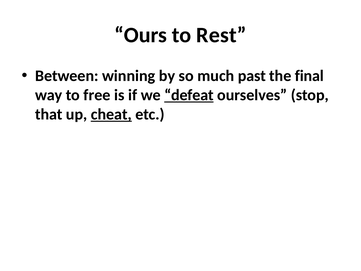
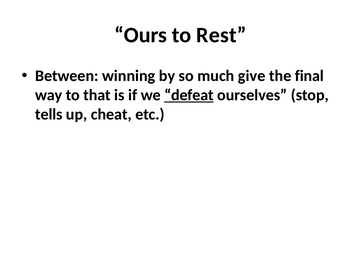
past: past -> give
free: free -> that
that: that -> tells
cheat underline: present -> none
